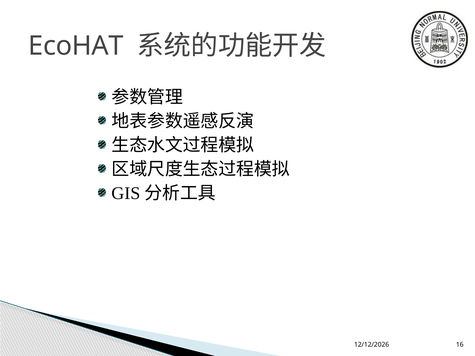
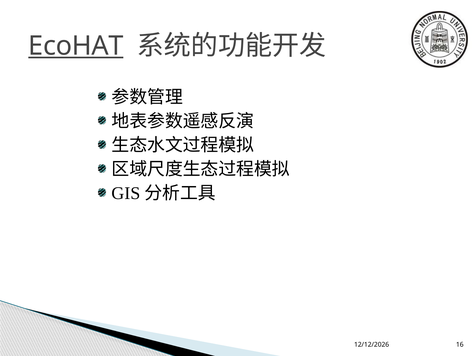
EcoHAT underline: none -> present
